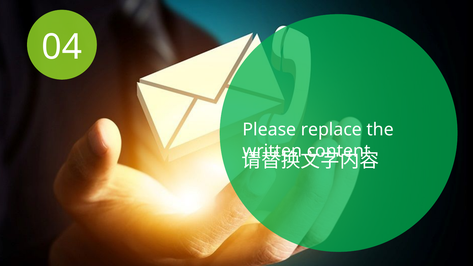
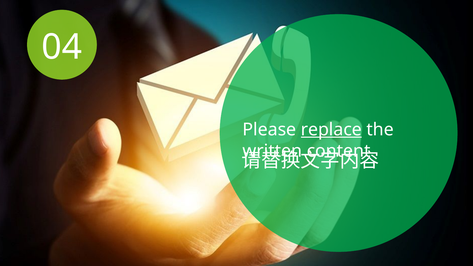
replace underline: none -> present
